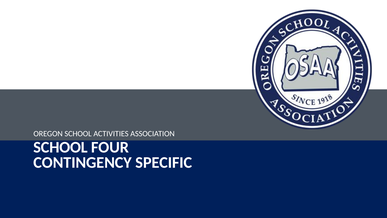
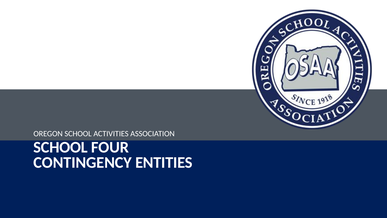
SPECIFIC: SPECIFIC -> ENTITIES
